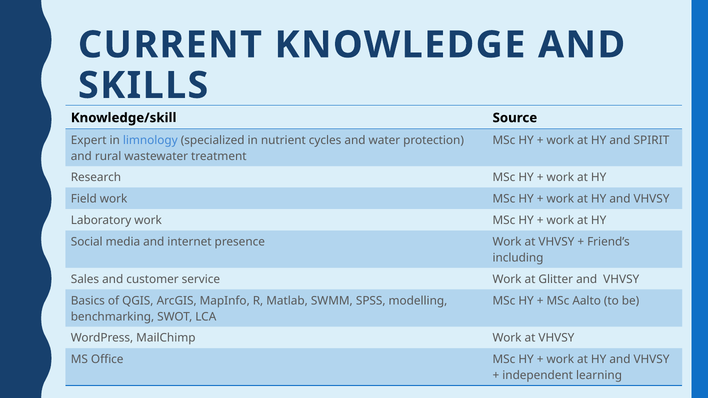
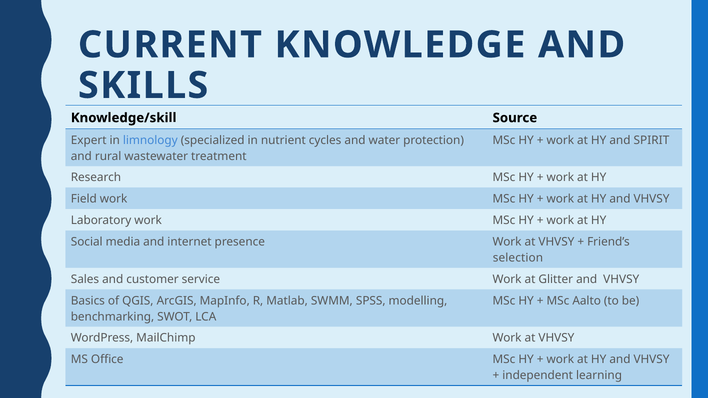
including: including -> selection
